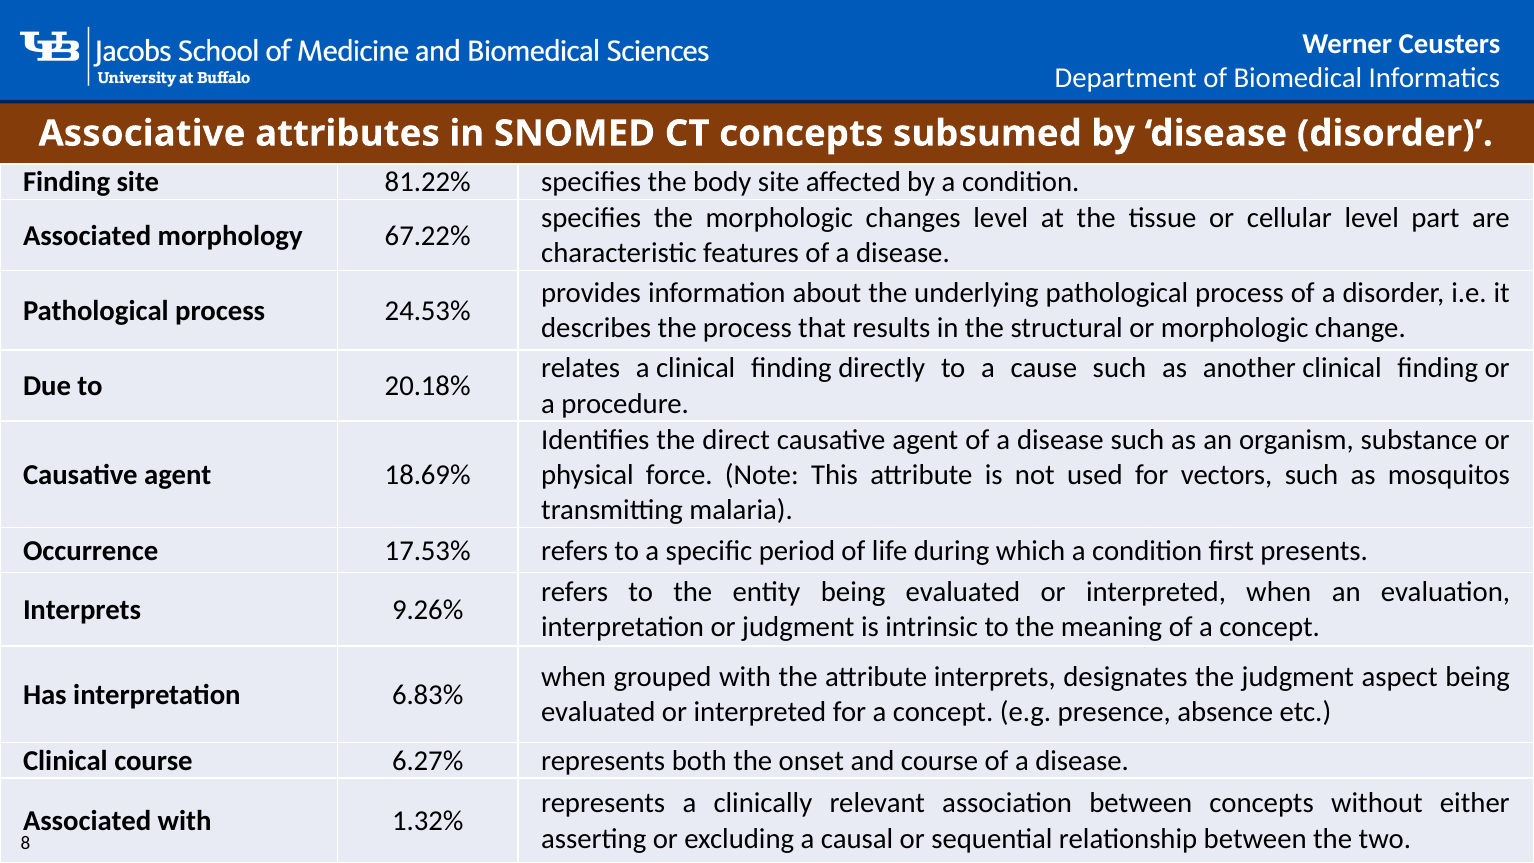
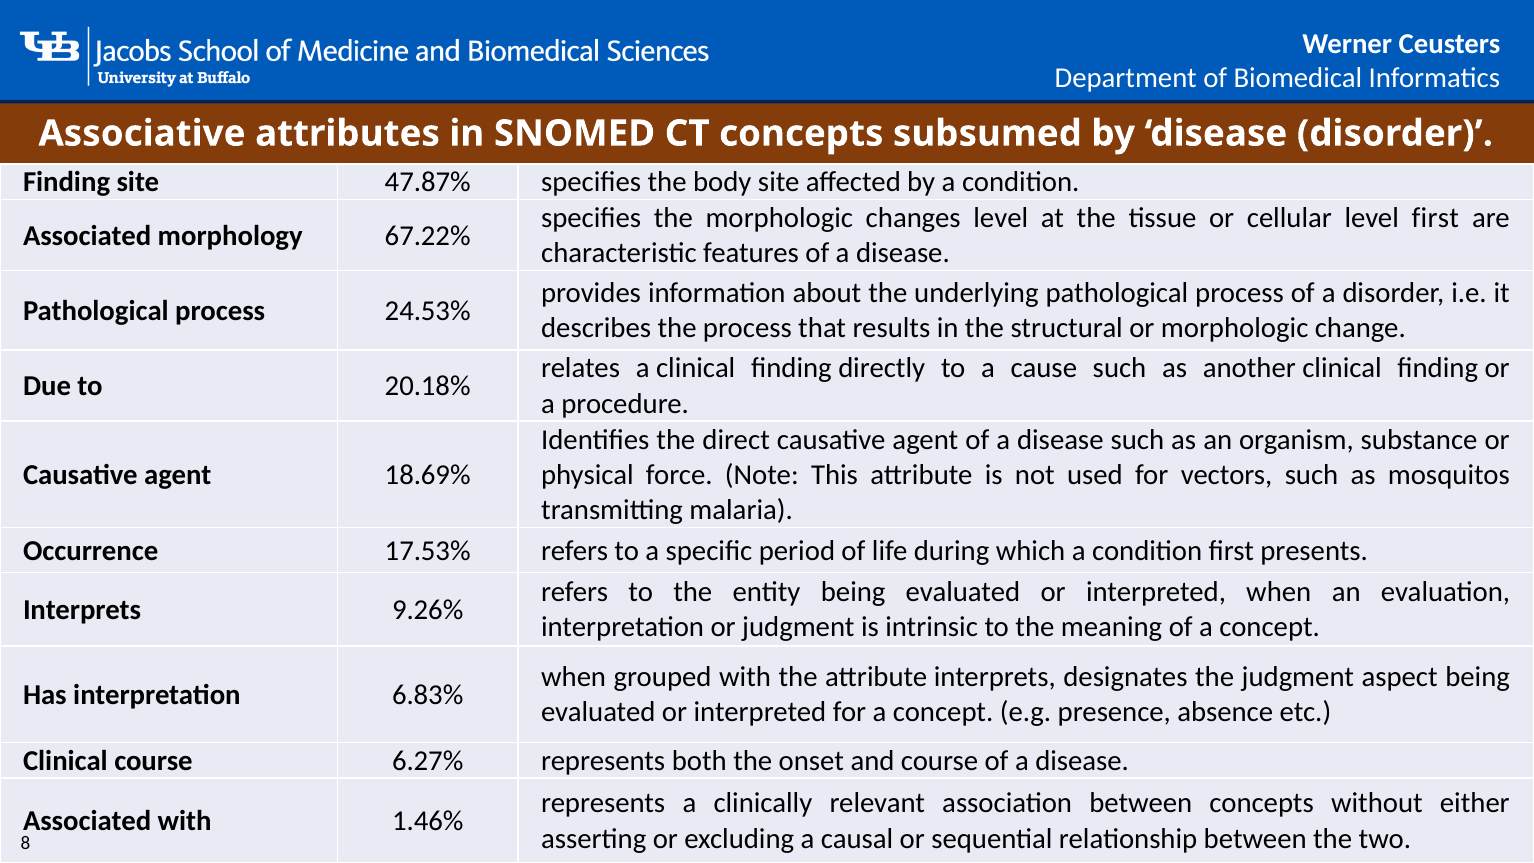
81.22%: 81.22% -> 47.87%
level part: part -> first
1.32%: 1.32% -> 1.46%
